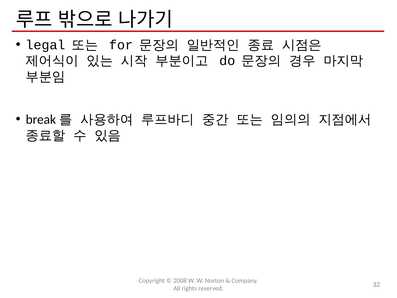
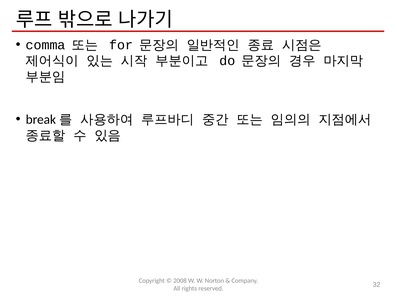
legal: legal -> comma
